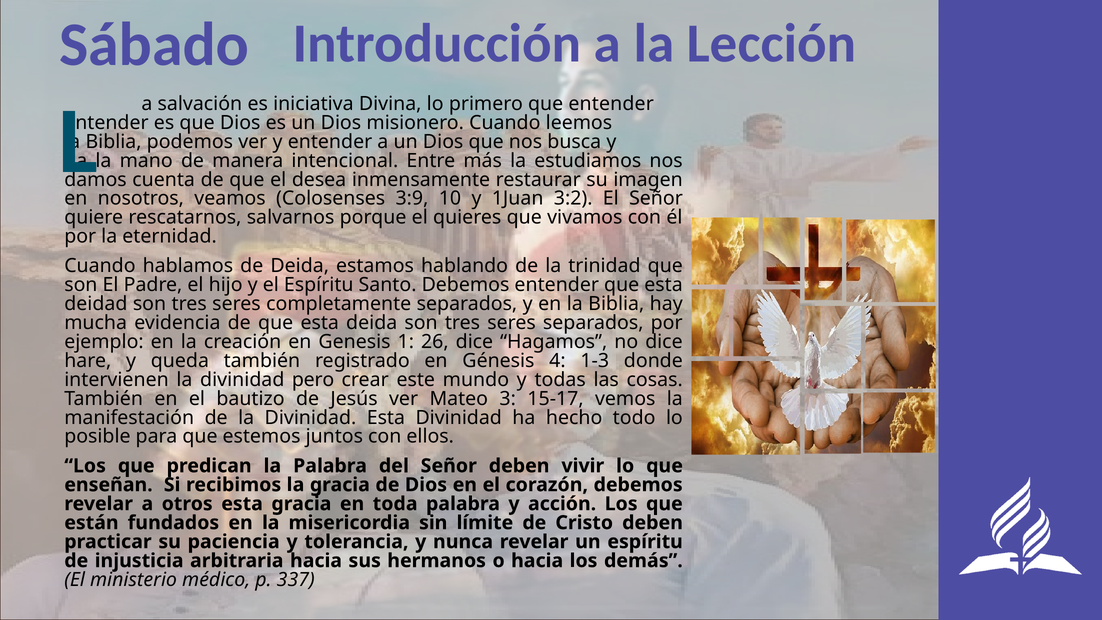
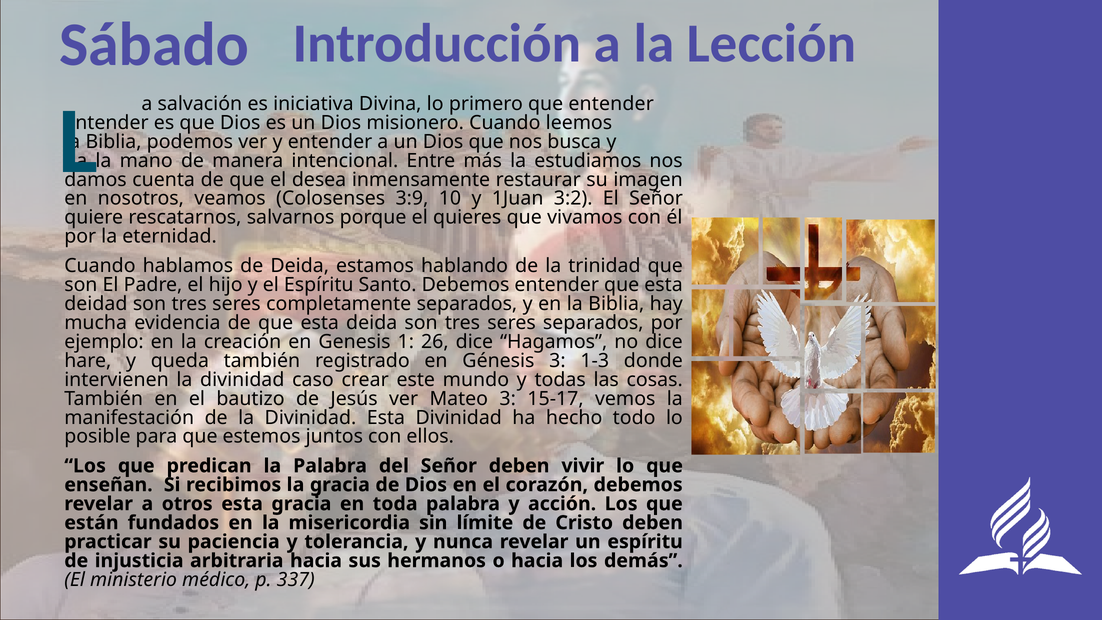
Génesis 4: 4 -> 3
pero: pero -> caso
